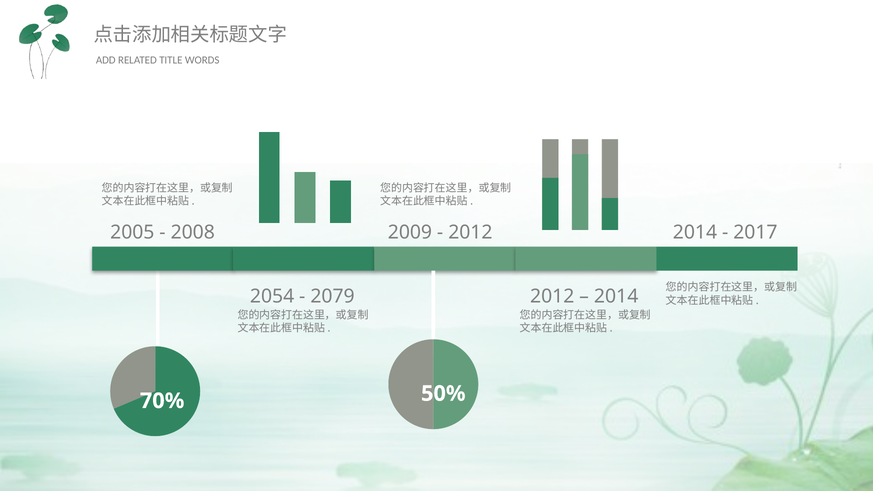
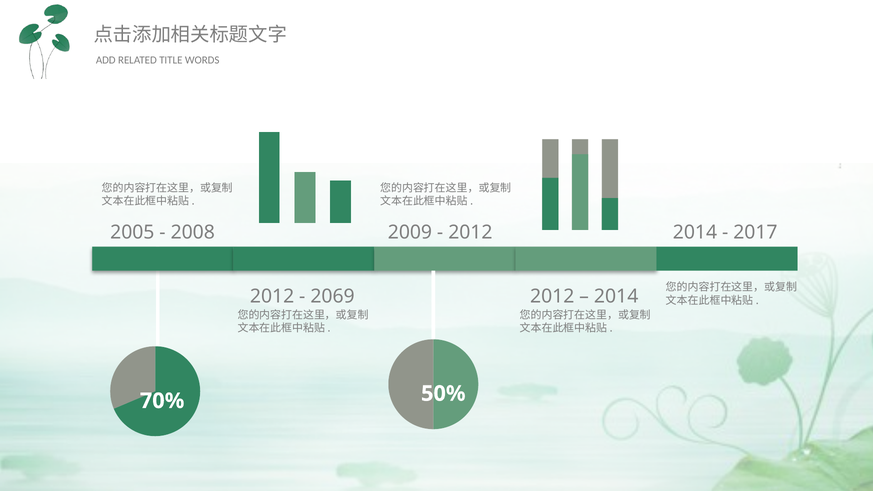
2054 at (272, 297): 2054 -> 2012
2079: 2079 -> 2069
